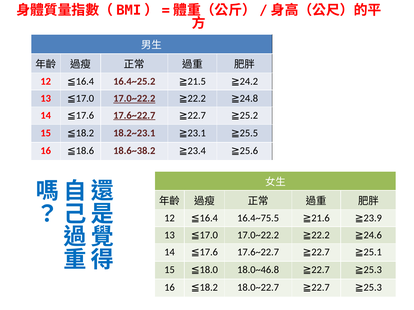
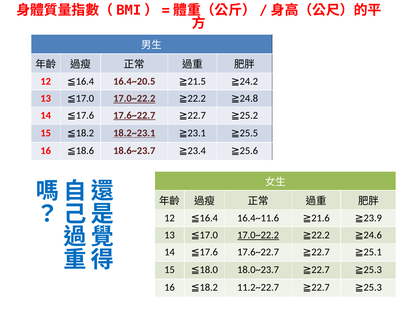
16.4~25.2: 16.4~25.2 -> 16.4~20.5
18.2~23.1 underline: none -> present
18.6~38.2: 18.6~38.2 -> 18.6~23.7
16.4~75.5: 16.4~75.5 -> 16.4~11.6
17.0~22.2 at (258, 236) underline: none -> present
18.0~46.8: 18.0~46.8 -> 18.0~23.7
18.0~22.7: 18.0~22.7 -> 11.2~22.7
